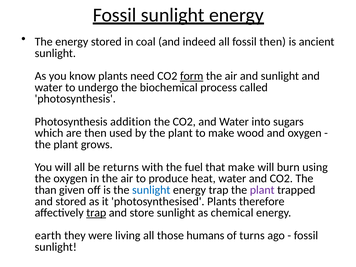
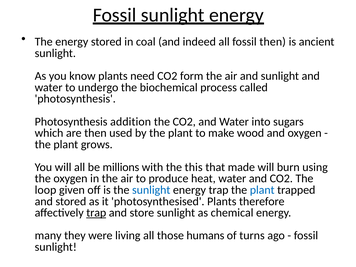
form underline: present -> none
returns: returns -> millions
fuel: fuel -> this
that make: make -> made
than: than -> loop
plant at (262, 190) colour: purple -> blue
earth: earth -> many
